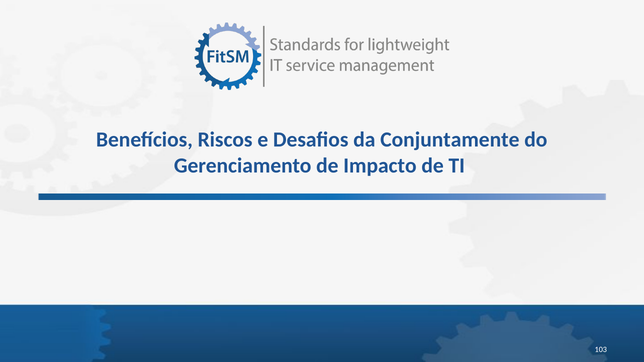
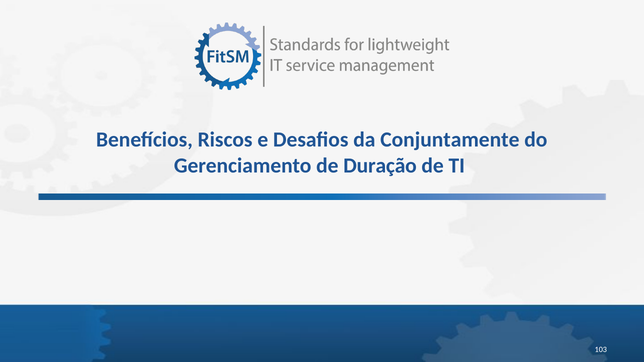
Impacto: Impacto -> Duração
